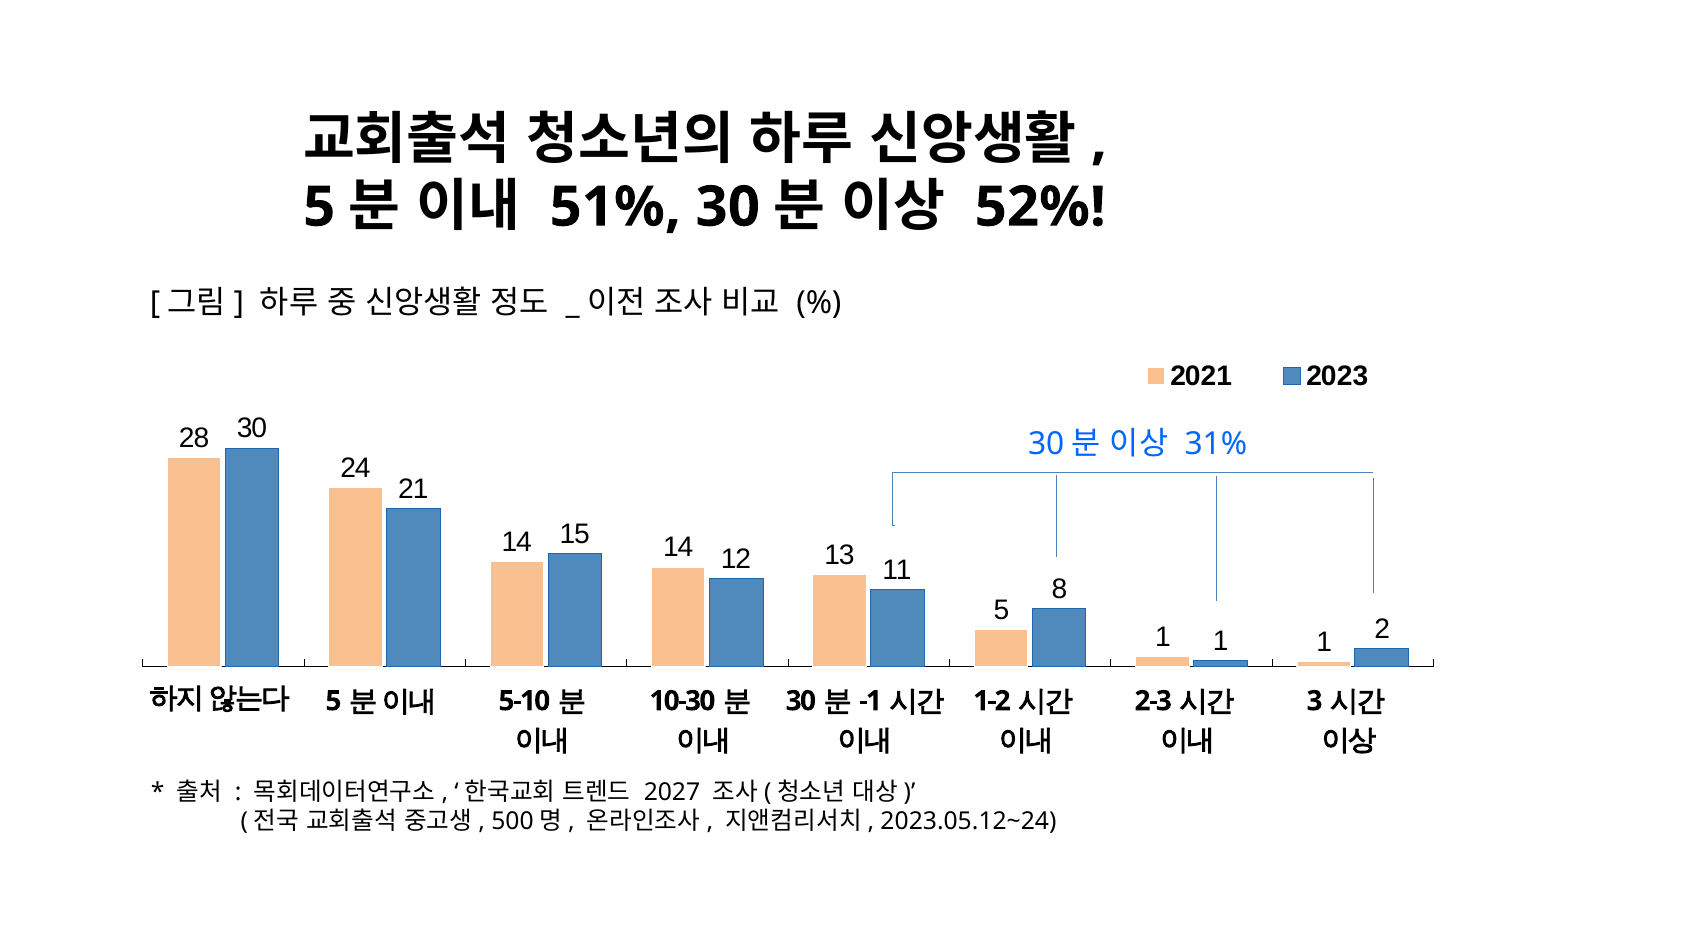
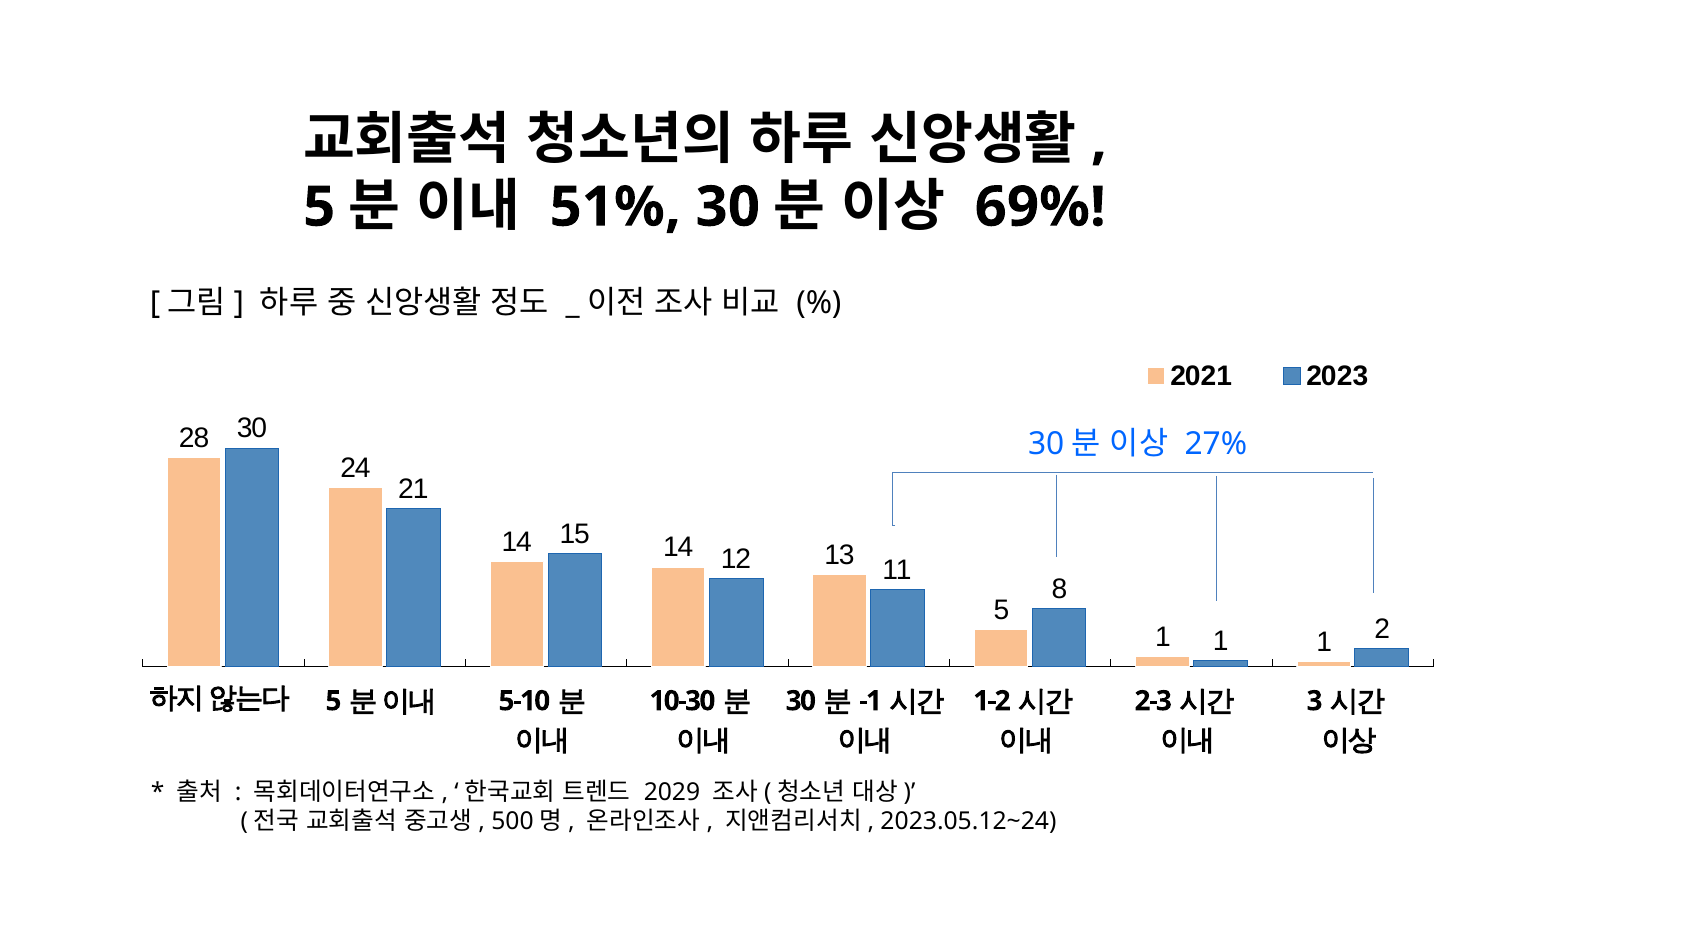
52%: 52% -> 69%
31%: 31% -> 27%
2027: 2027 -> 2029
